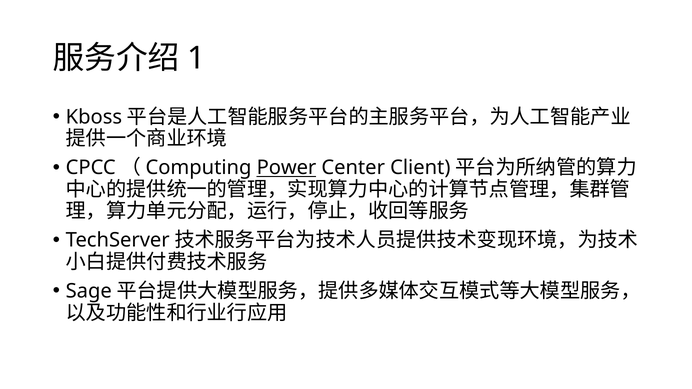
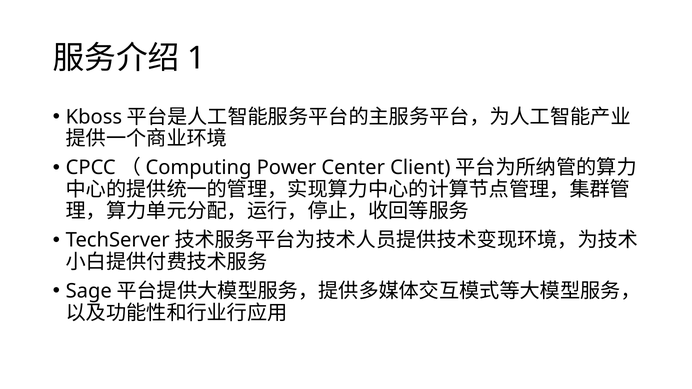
Power underline: present -> none
